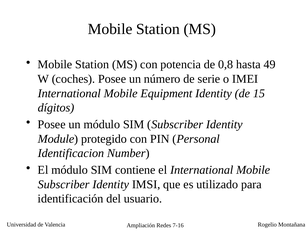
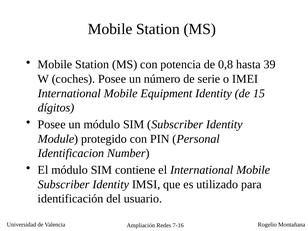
49: 49 -> 39
